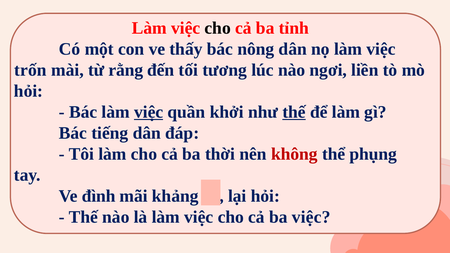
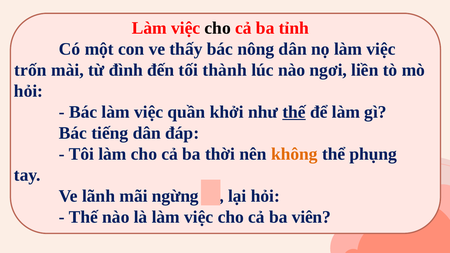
rằng: rằng -> đình
tương: tương -> thành
việc at (149, 112) underline: present -> none
không colour: red -> orange
đình: đình -> lãnh
khảng: khảng -> ngừng
ba việc: việc -> viên
